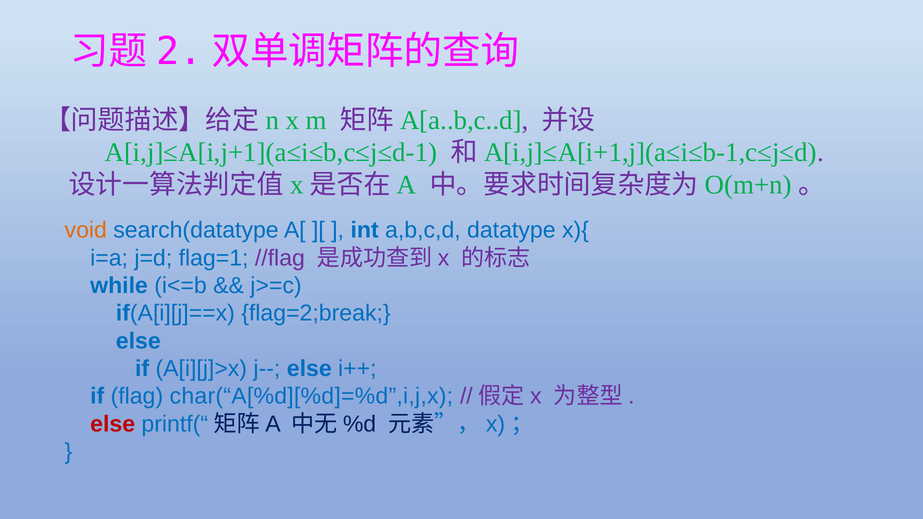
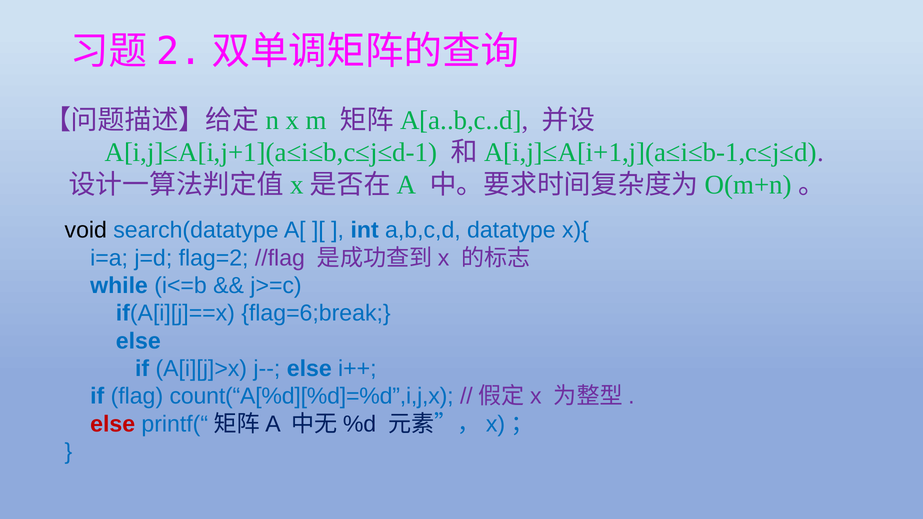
void colour: orange -> black
flag=1: flag=1 -> flag=2
flag=2;break: flag=2;break -> flag=6;break
char(“A[%d][%d]=%d”,i,j,x: char(“A[%d][%d]=%d”,i,j,x -> count(“A[%d][%d]=%d”,i,j,x
